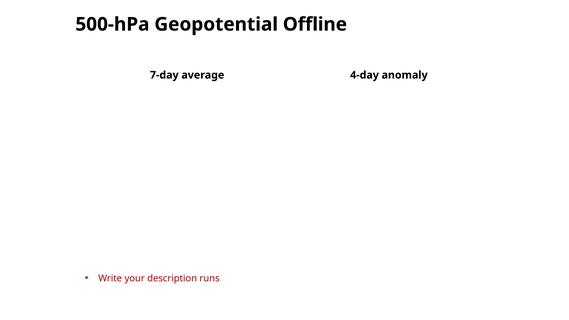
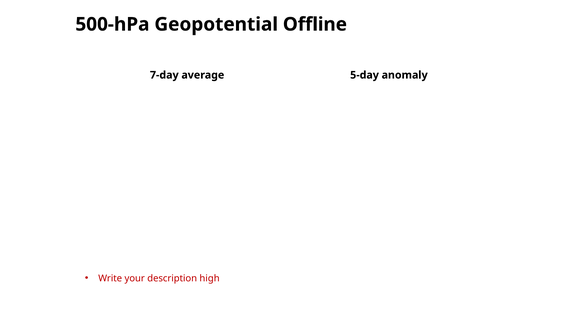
4-day: 4-day -> 5-day
runs: runs -> high
